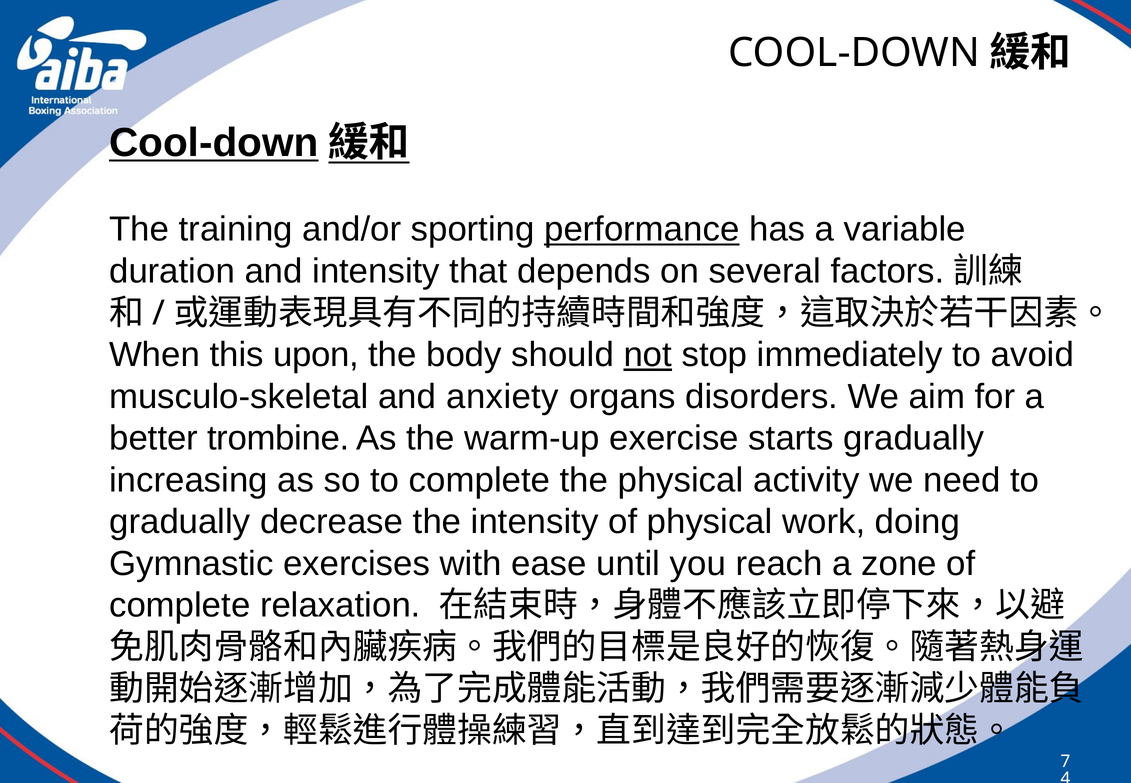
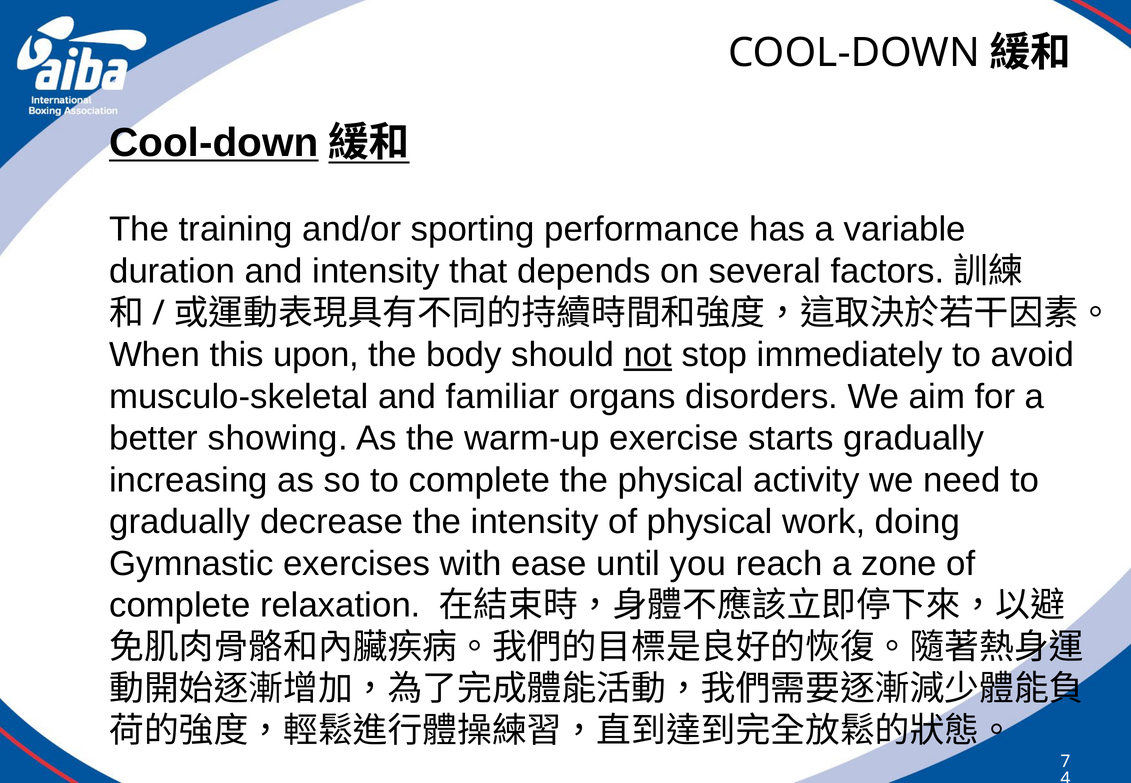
performance underline: present -> none
anxiety: anxiety -> familiar
trombine: trombine -> showing
